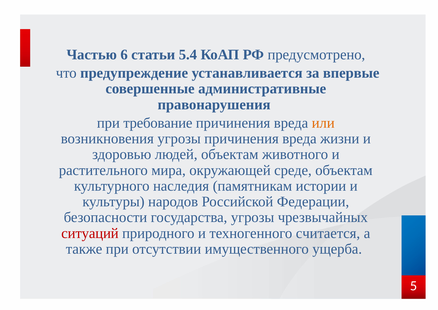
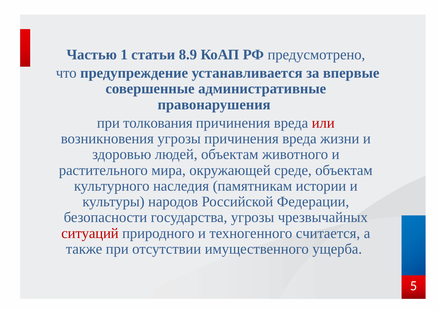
6: 6 -> 1
5.4: 5.4 -> 8.9
требование: требование -> толкования
или colour: orange -> red
